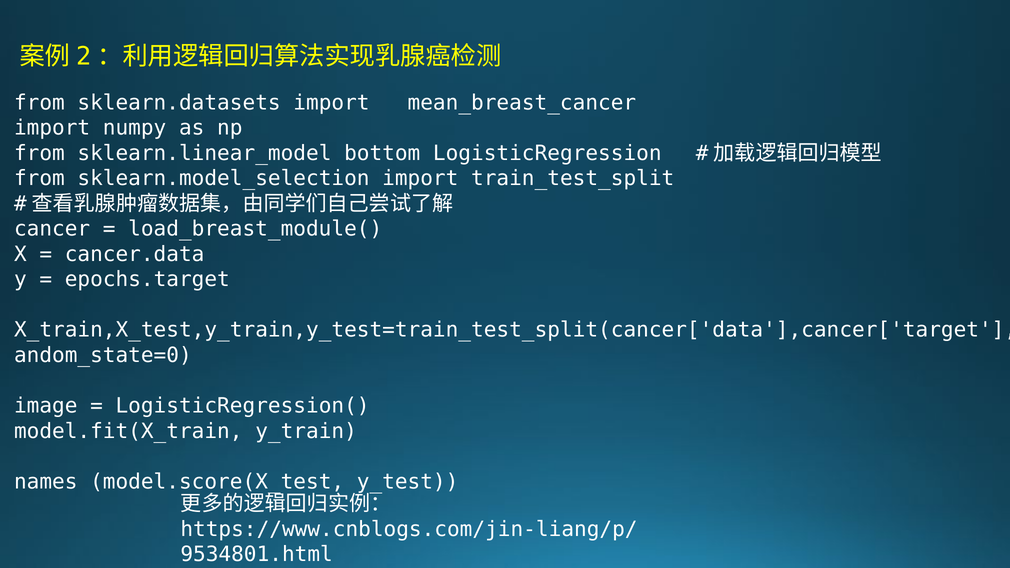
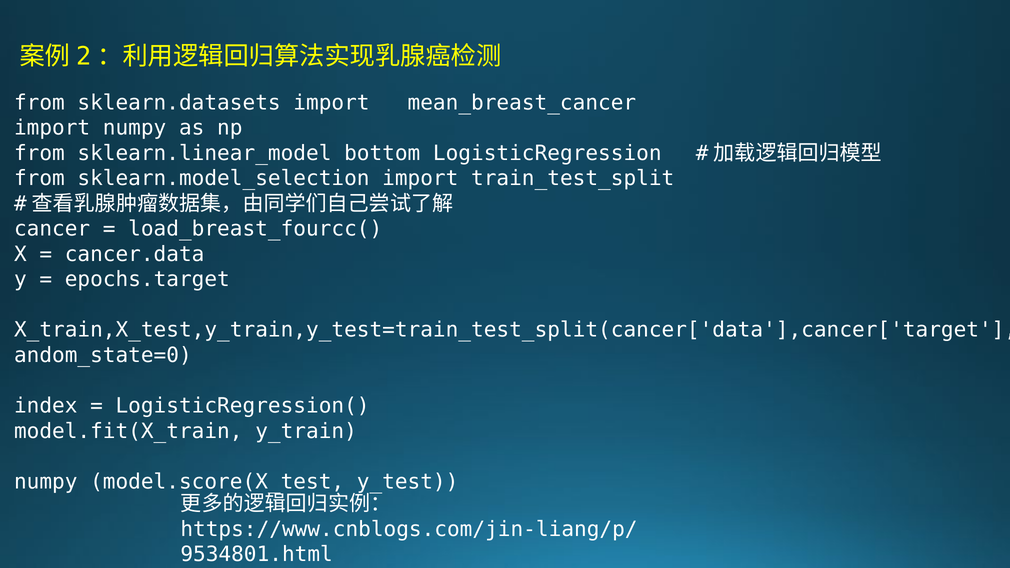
load_breast_module(: load_breast_module( -> load_breast_fourcc(
image: image -> index
names at (46, 482): names -> numpy
